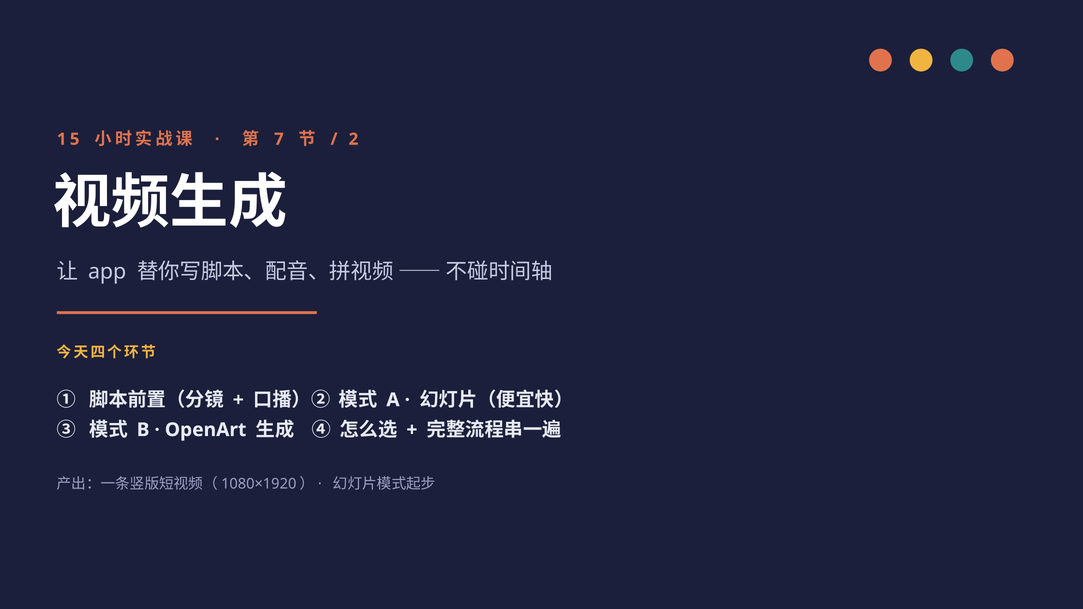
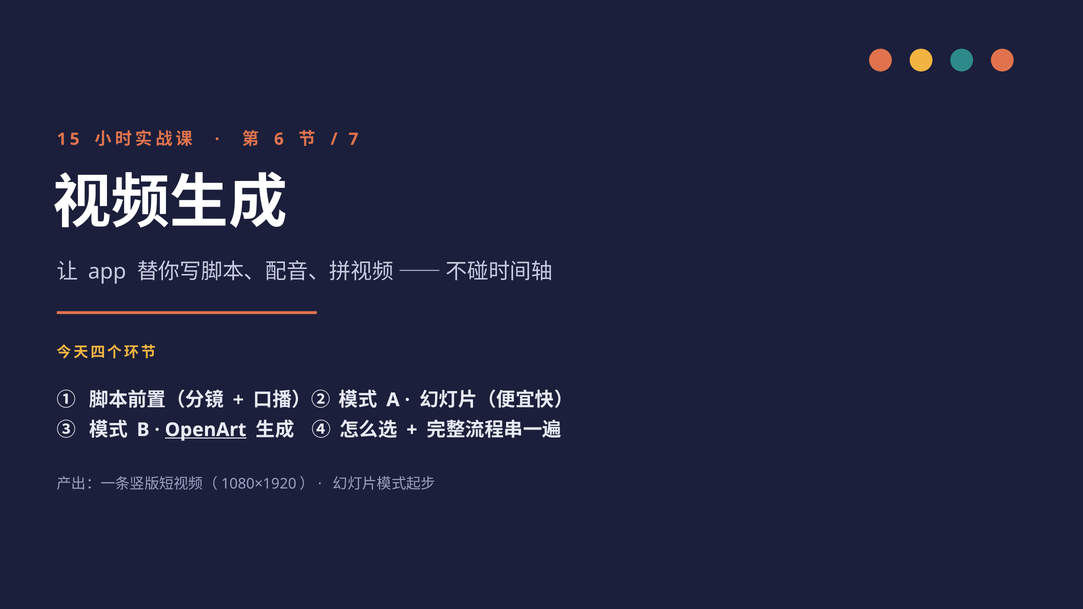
7: 7 -> 6
2: 2 -> 7
OpenArt underline: none -> present
